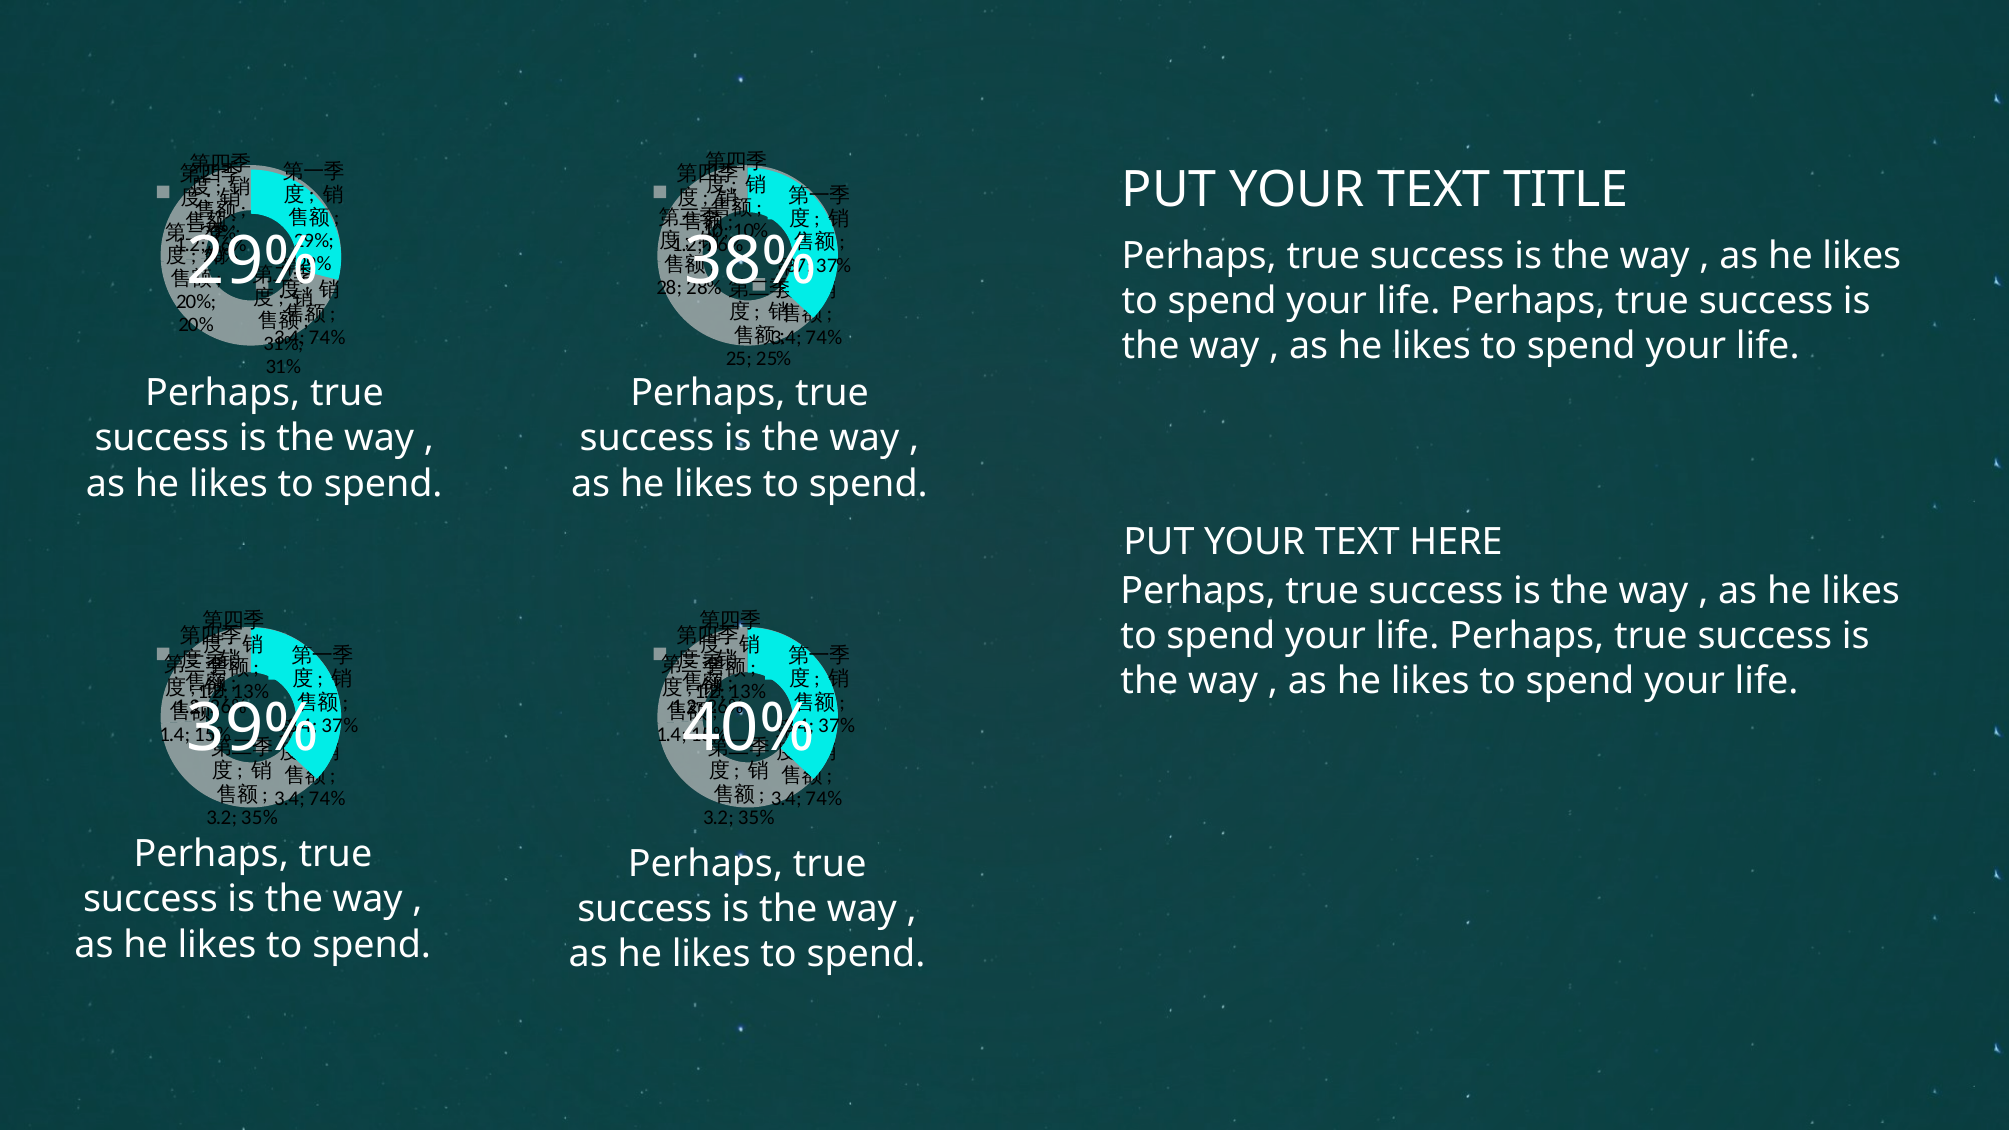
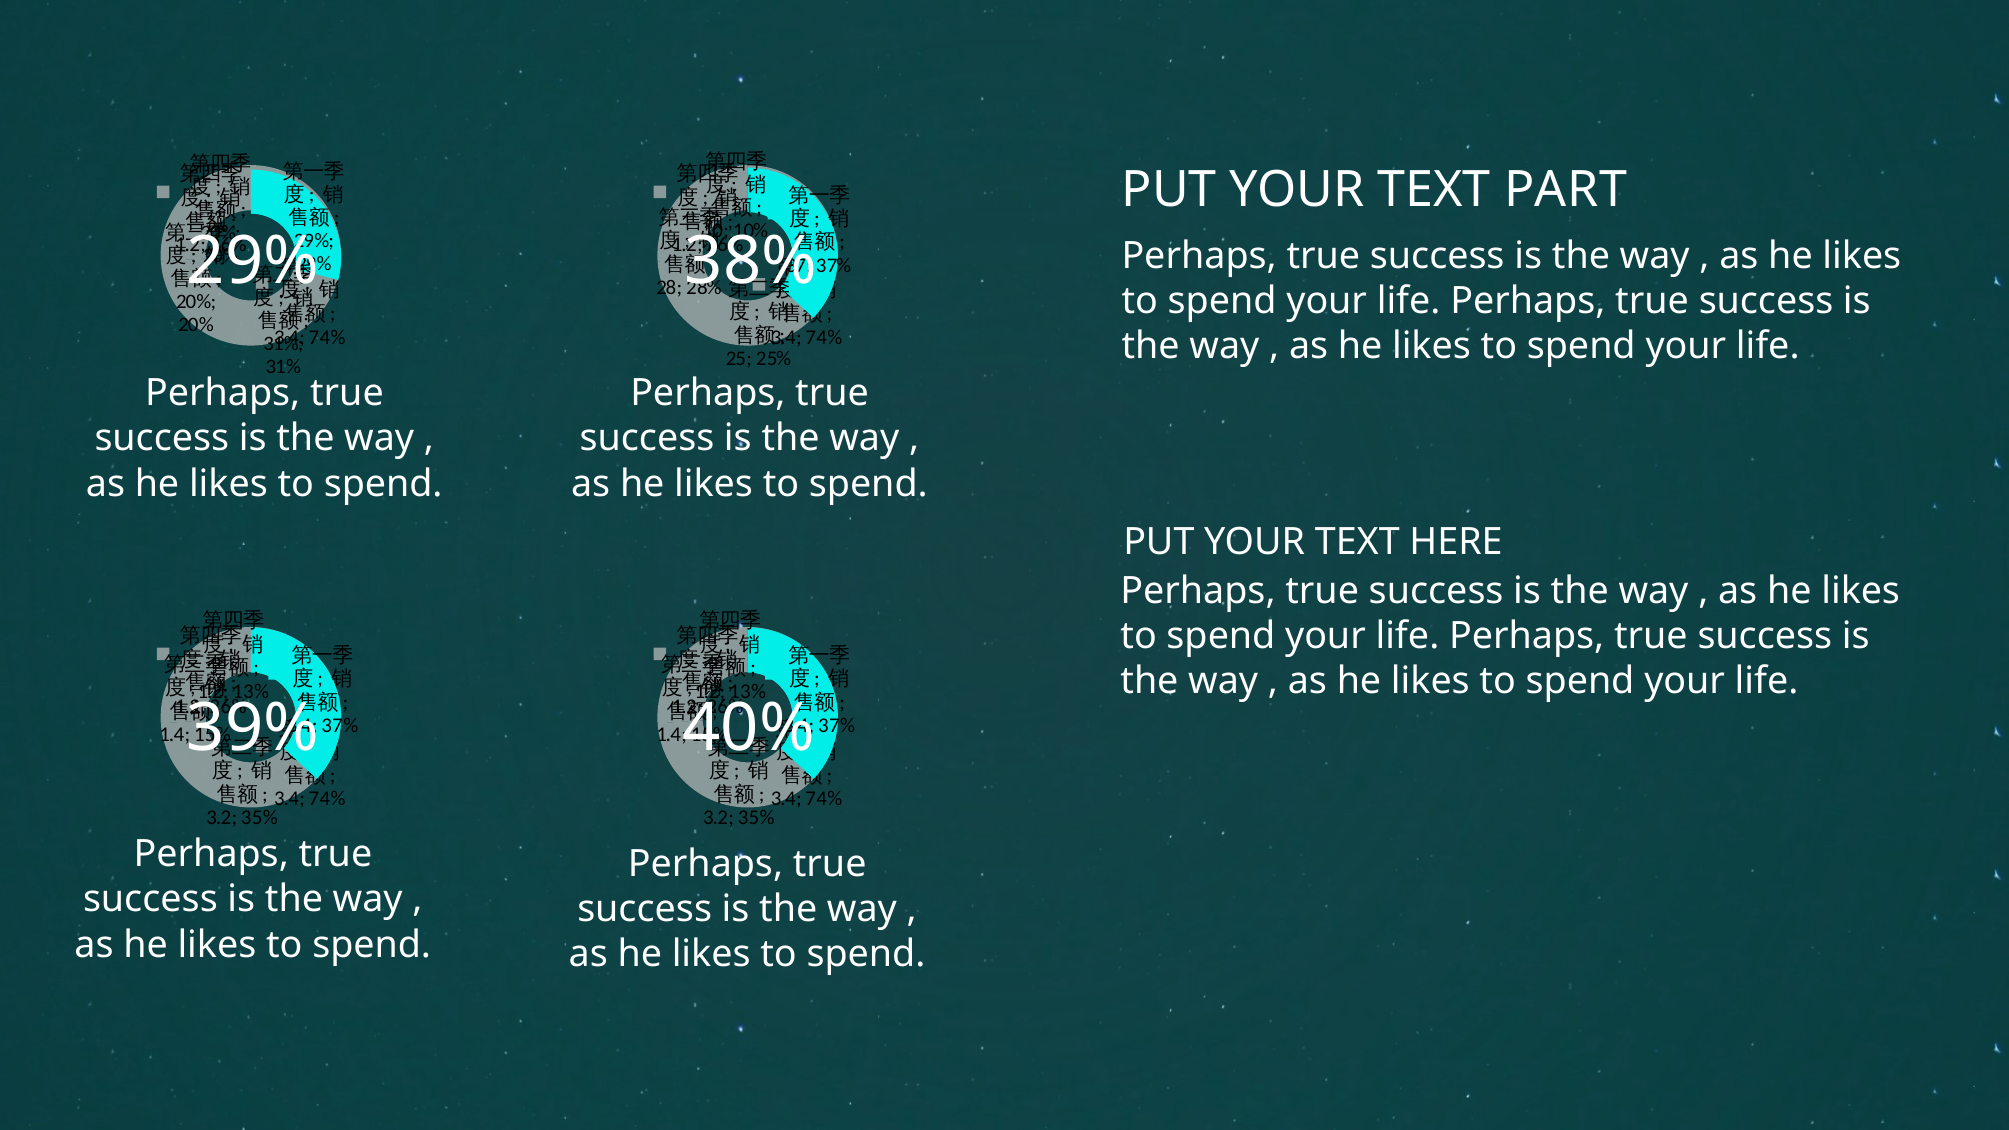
TITLE: TITLE -> PART
